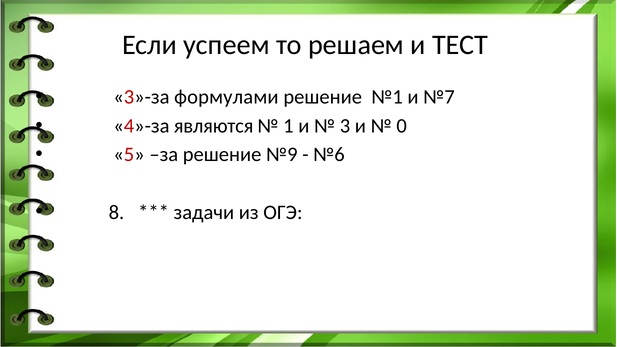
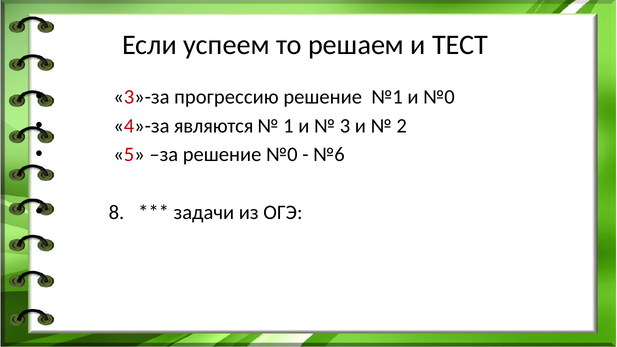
формулами: формулами -> прогрессию
и №7: №7 -> №0
0: 0 -> 2
решение №9: №9 -> №0
